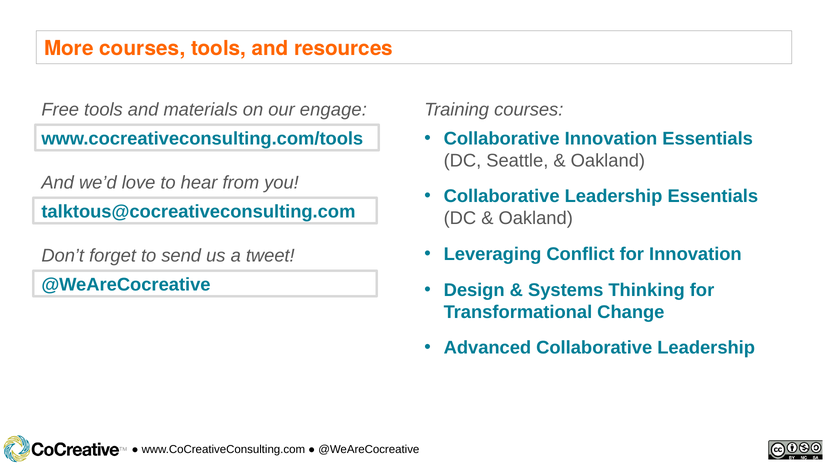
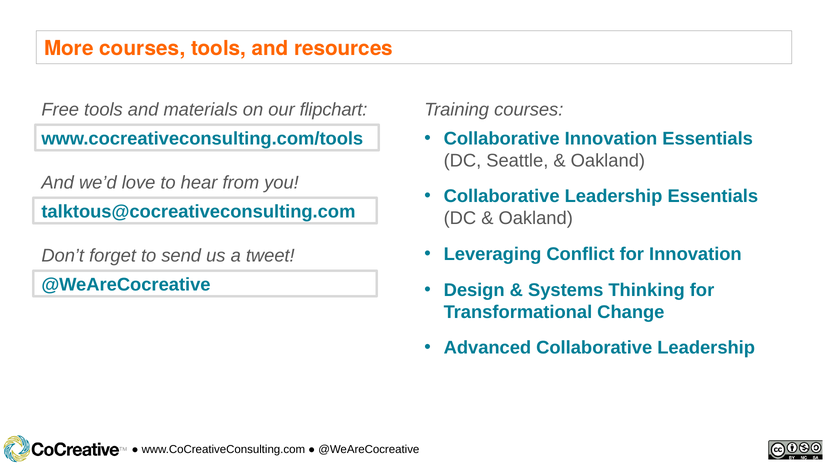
engage: engage -> flipchart
